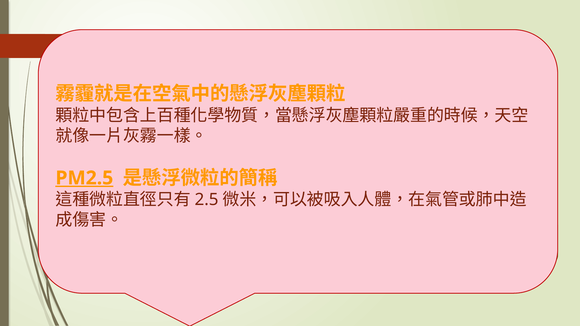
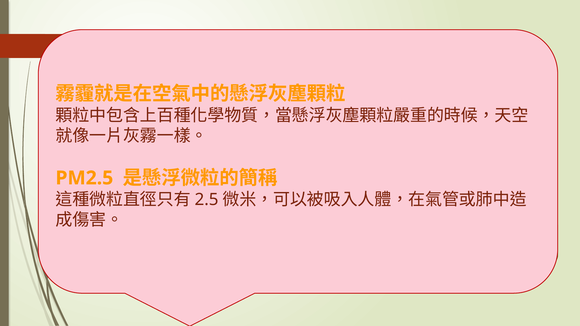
PM2.5 at (84, 178) underline: present -> none
